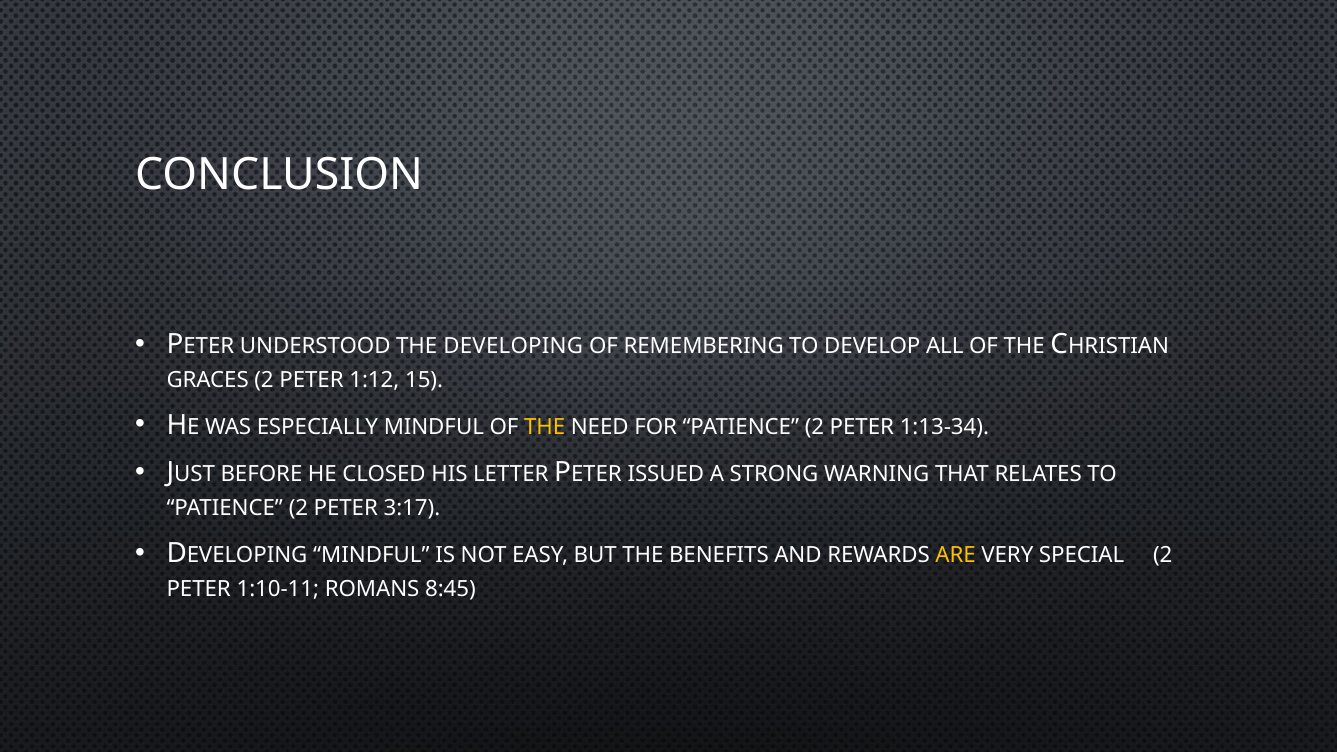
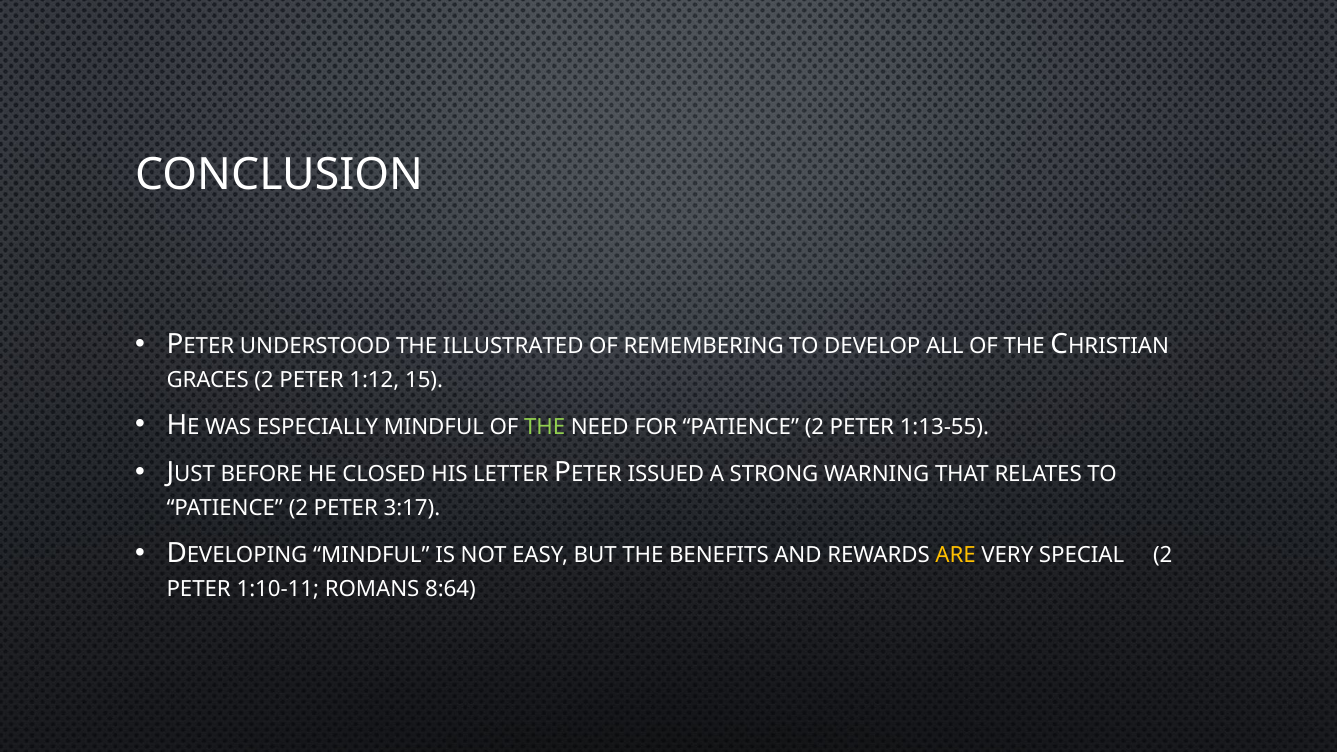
DEVELOPING: DEVELOPING -> ILLUSTRATED
THE at (545, 427) colour: yellow -> light green
1:13-34: 1:13-34 -> 1:13-55
8:45: 8:45 -> 8:64
